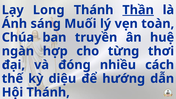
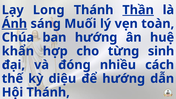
Ánh underline: none -> present
ban truyền: truyền -> hướng
ngàn: ngàn -> khẩn
thơi: thơi -> sinh
